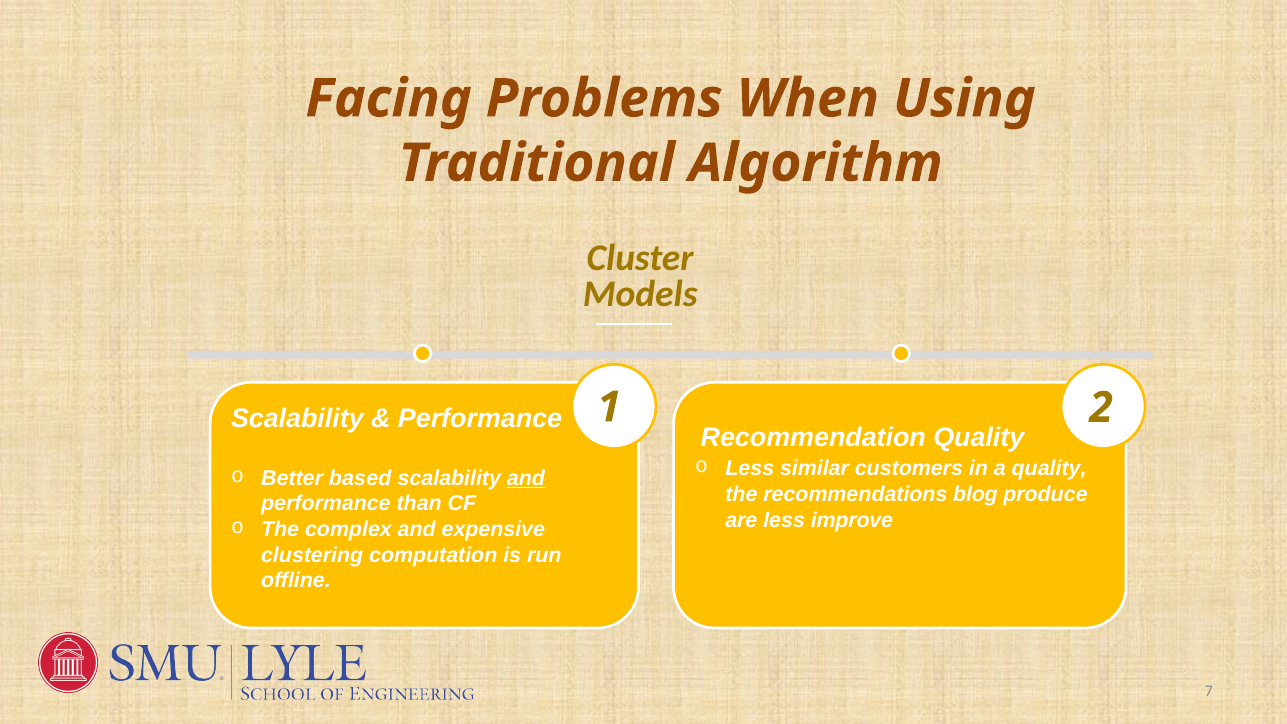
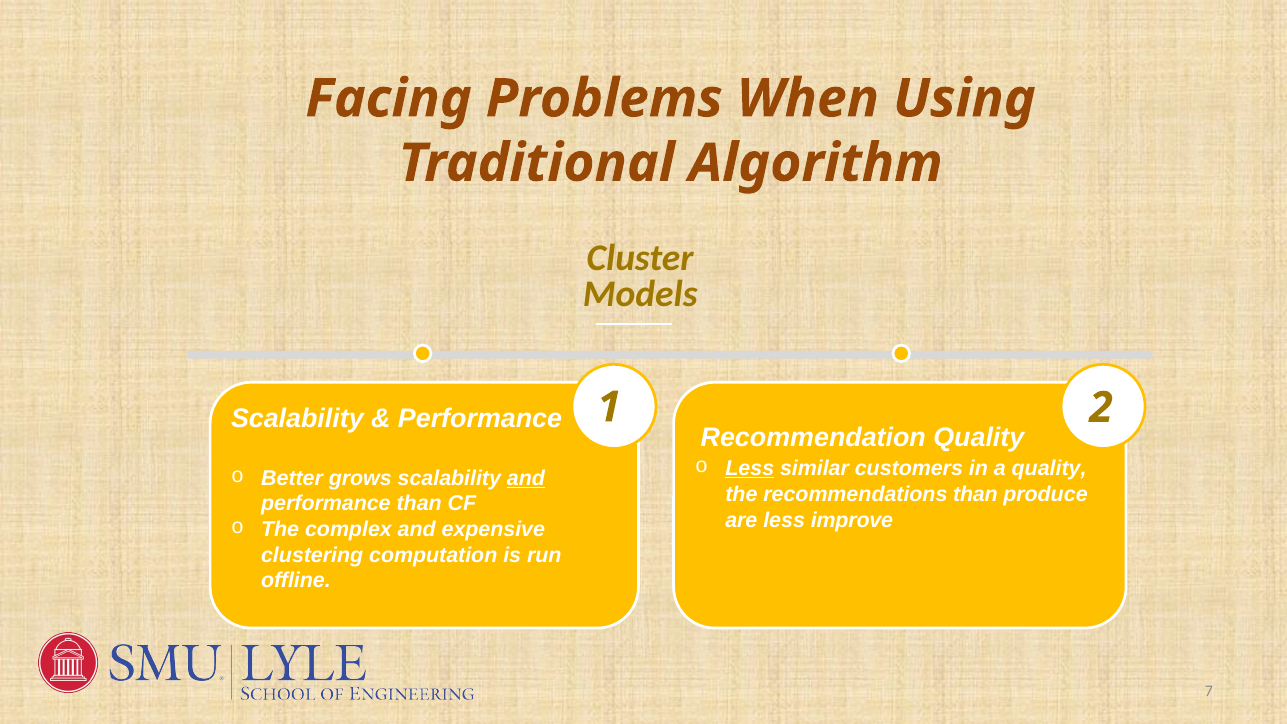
Less at (750, 468) underline: none -> present
based: based -> grows
recommendations blog: blog -> than
